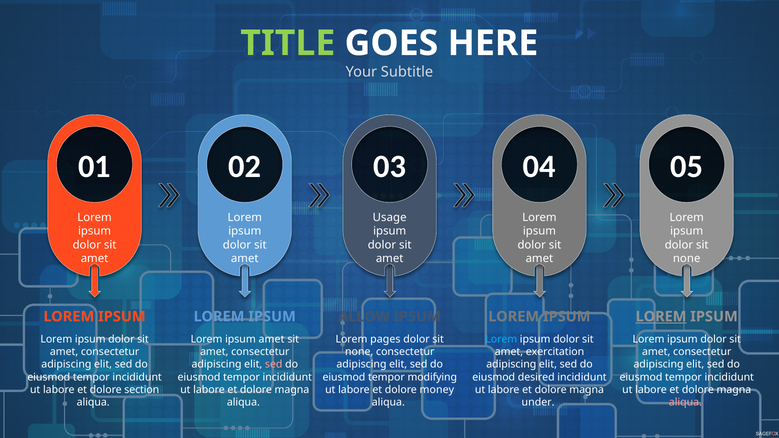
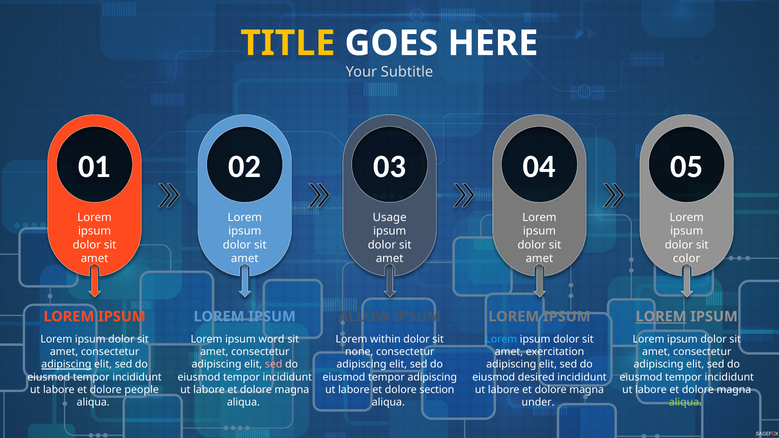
TITLE colour: light green -> yellow
none at (687, 259): none -> color
ipsum amet: amet -> word
pages: pages -> within
adipiscing at (66, 365) underline: none -> present
tempor modifying: modifying -> adipiscing
section: section -> people
money: money -> section
aliqua at (685, 403) colour: pink -> light green
